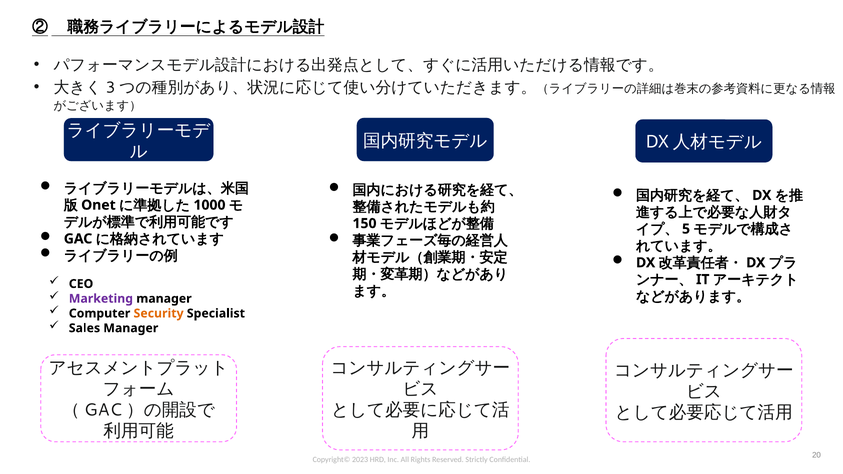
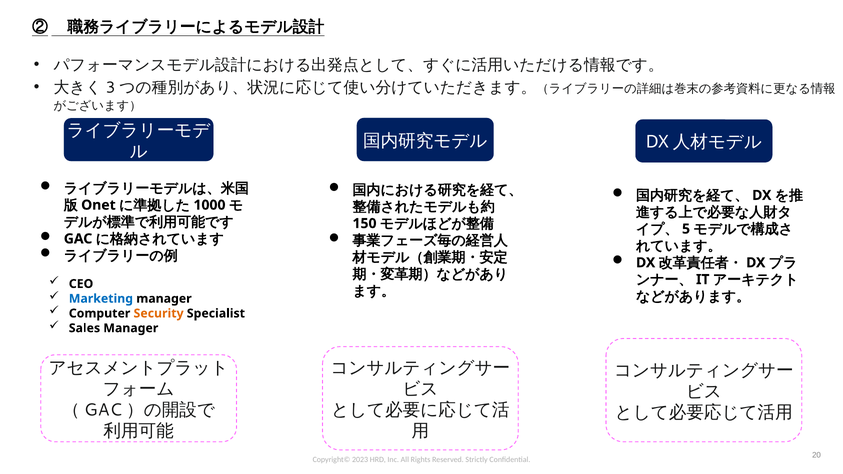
Marketing colour: purple -> blue
